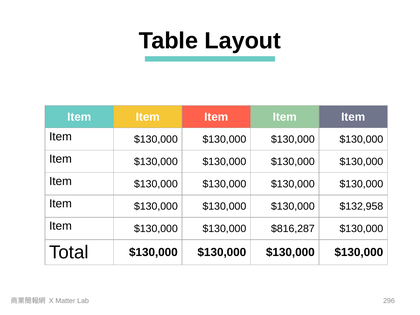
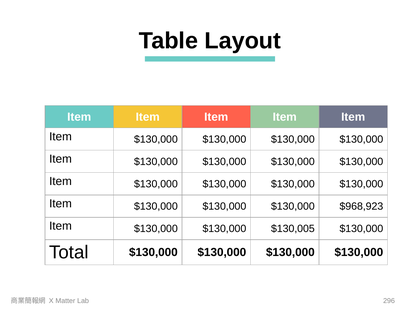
$132,958: $132,958 -> $968,923
$816,287: $816,287 -> $130,005
